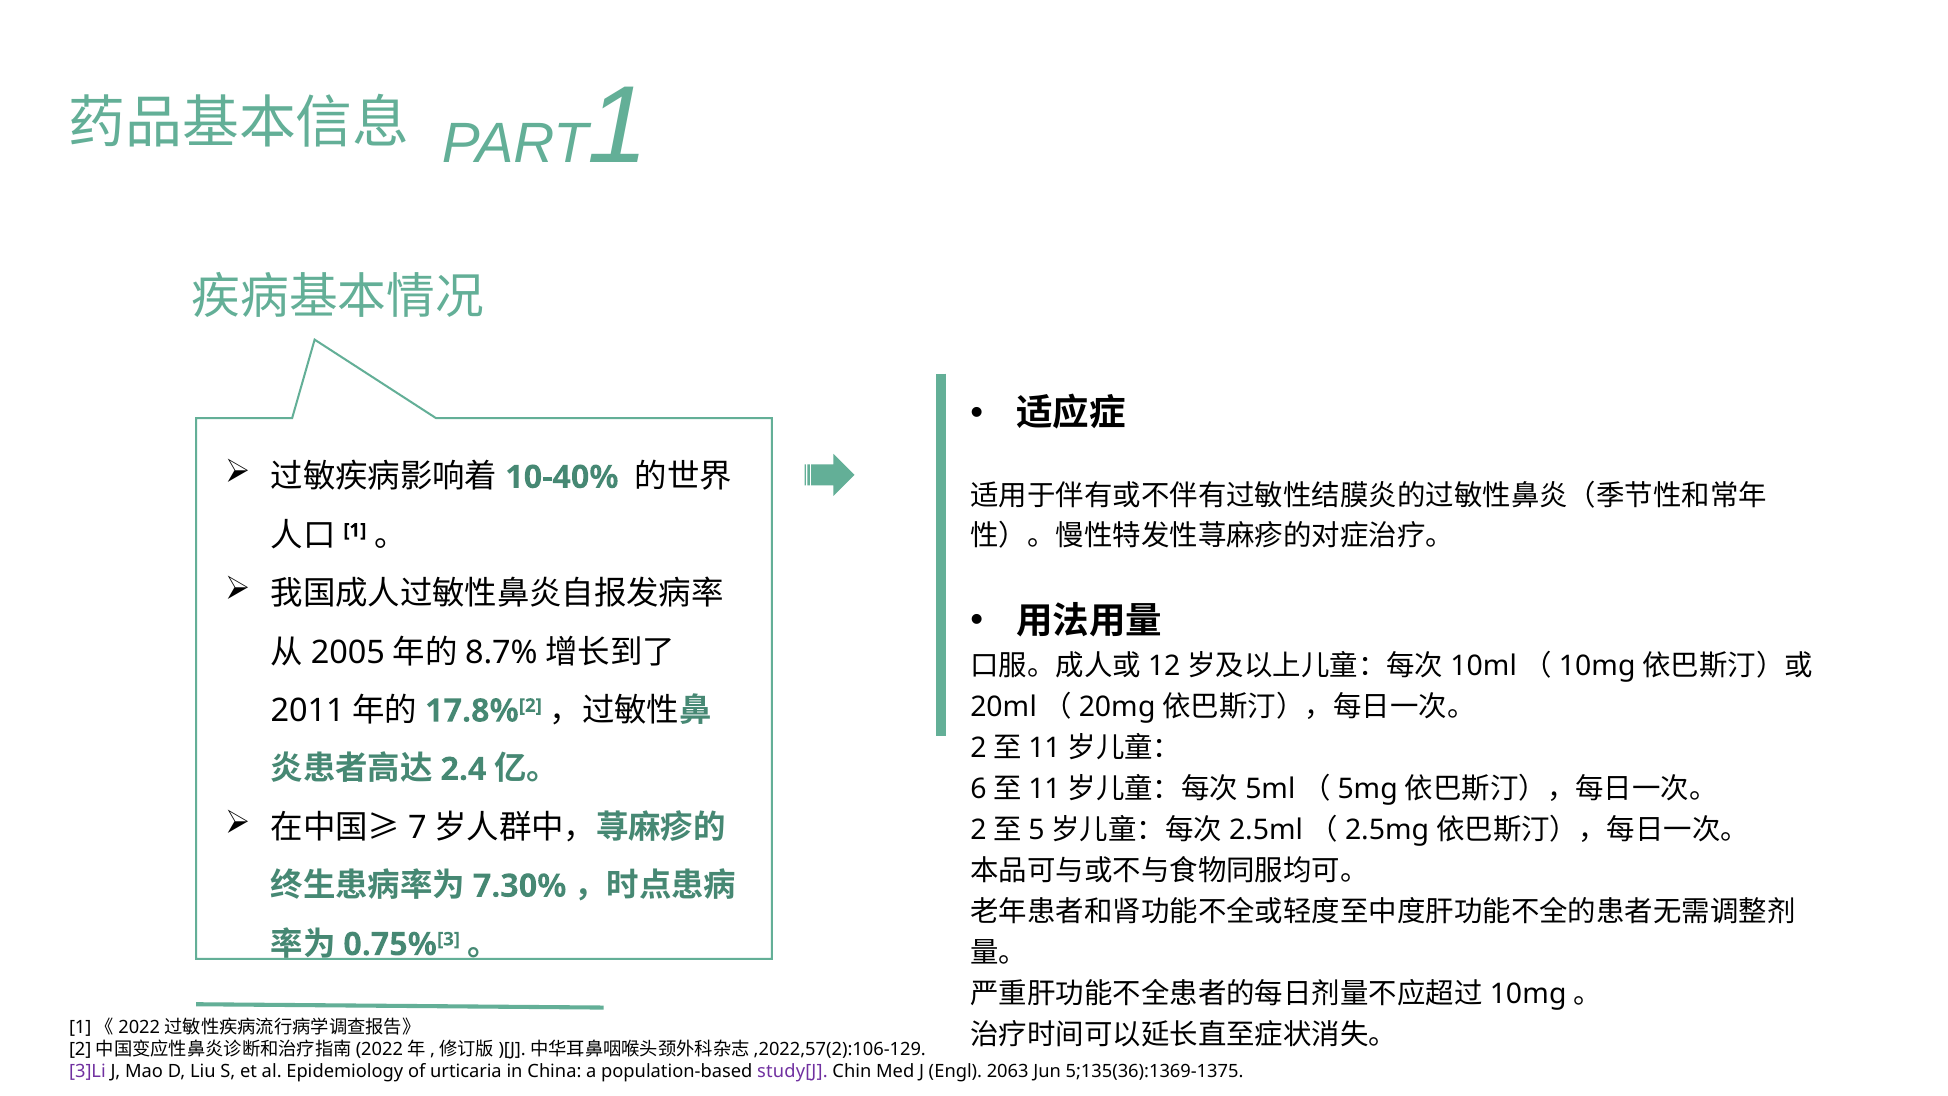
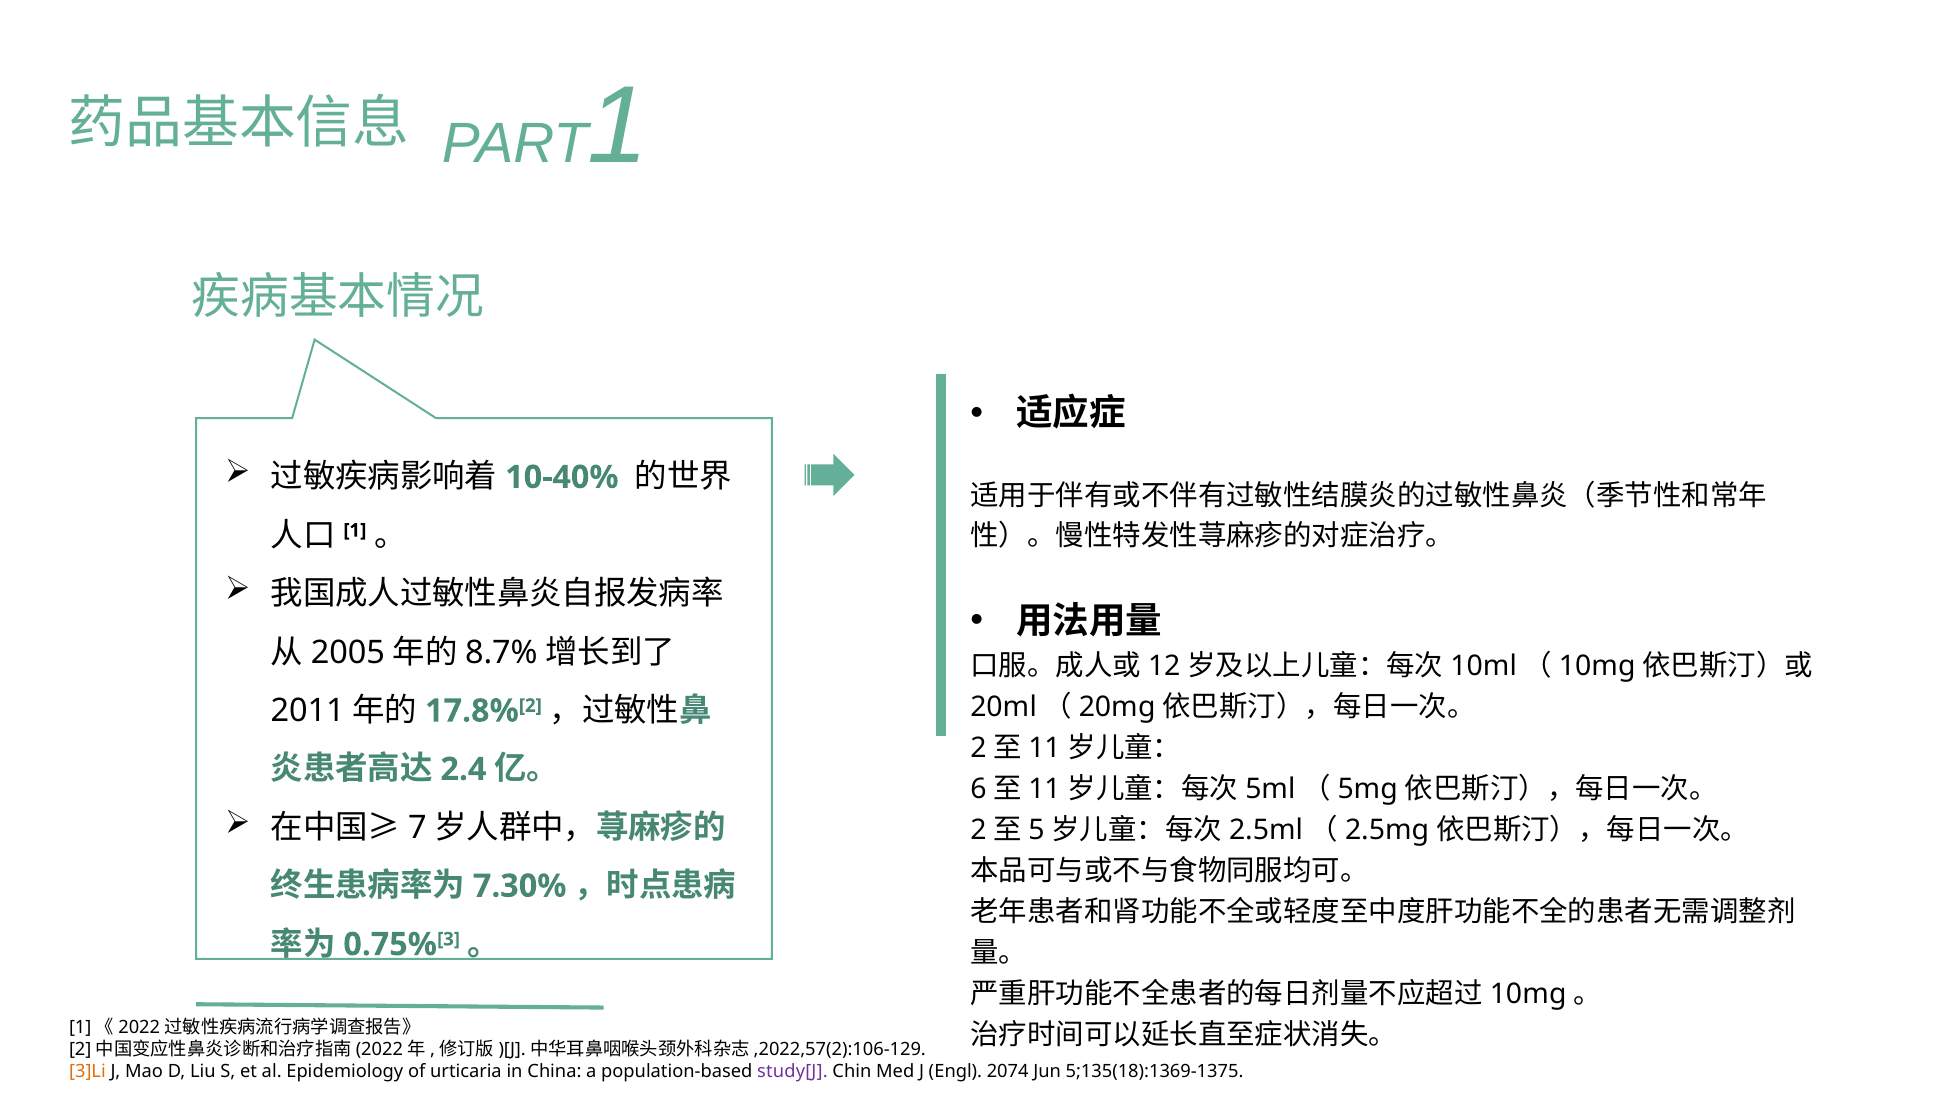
3]Li colour: purple -> orange
2063: 2063 -> 2074
5;135(36):1369-1375: 5;135(36):1369-1375 -> 5;135(18):1369-1375
